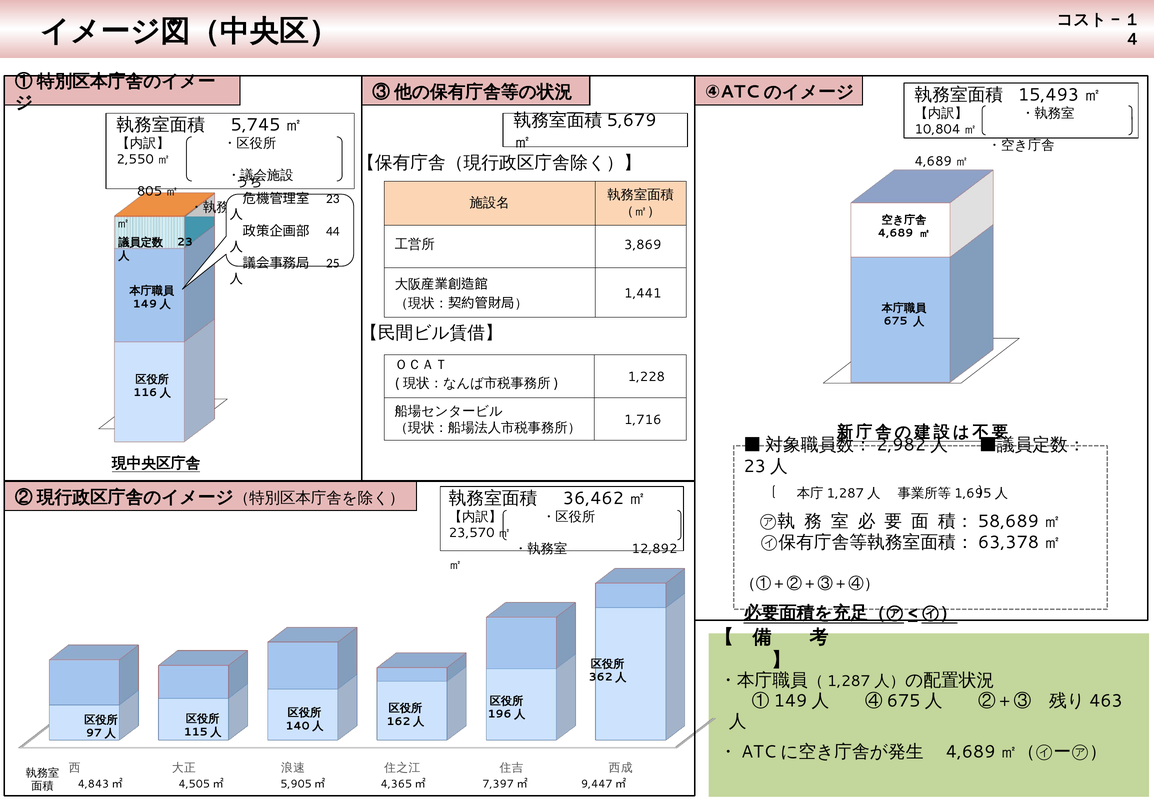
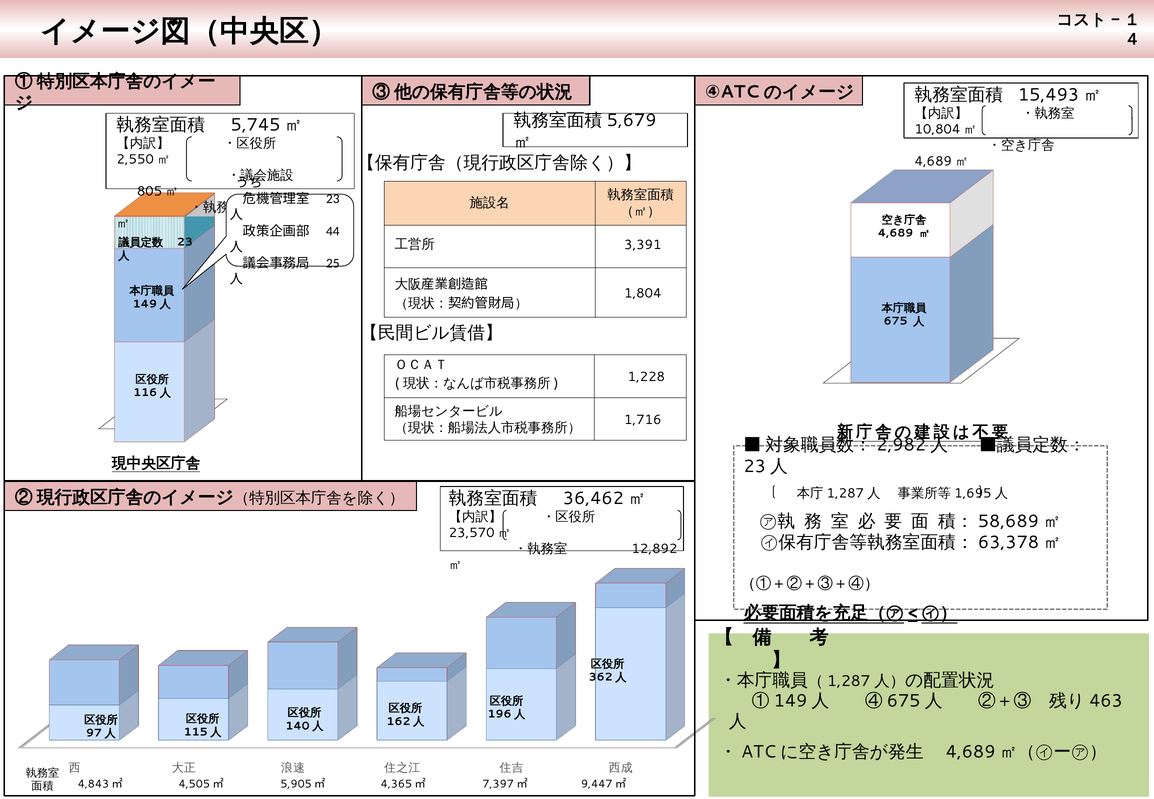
3,869: 3,869 -> 3,391
1,441: 1,441 -> 1,804
